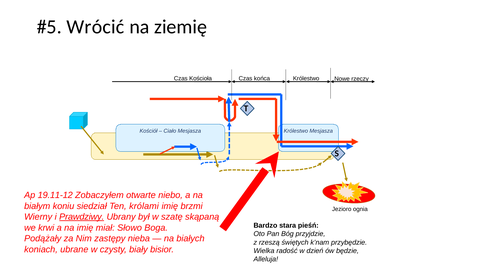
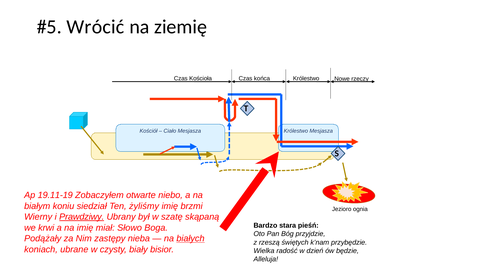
19.11-12: 19.11-12 -> 19.11-19
królami: królami -> żyliśmy
białych underline: none -> present
